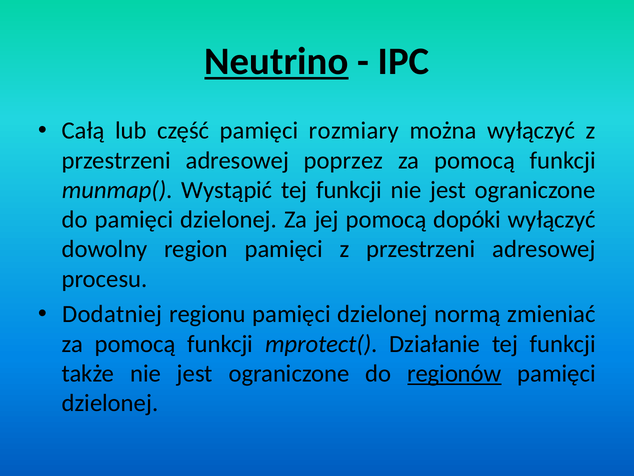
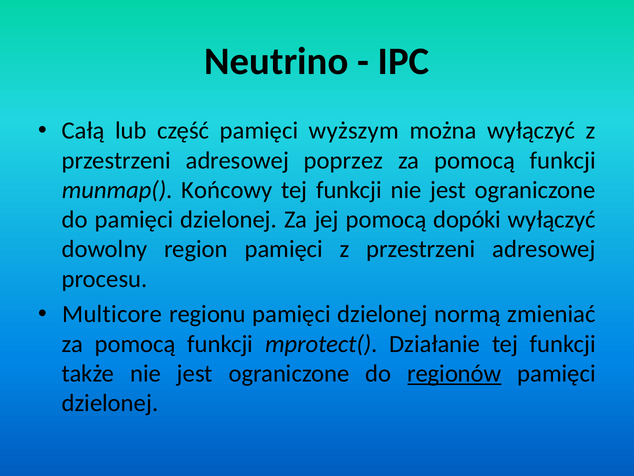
Neutrino underline: present -> none
rozmiary: rozmiary -> wyższym
Wystąpić: Wystąpić -> Końcowy
Dodatniej: Dodatniej -> Multicore
